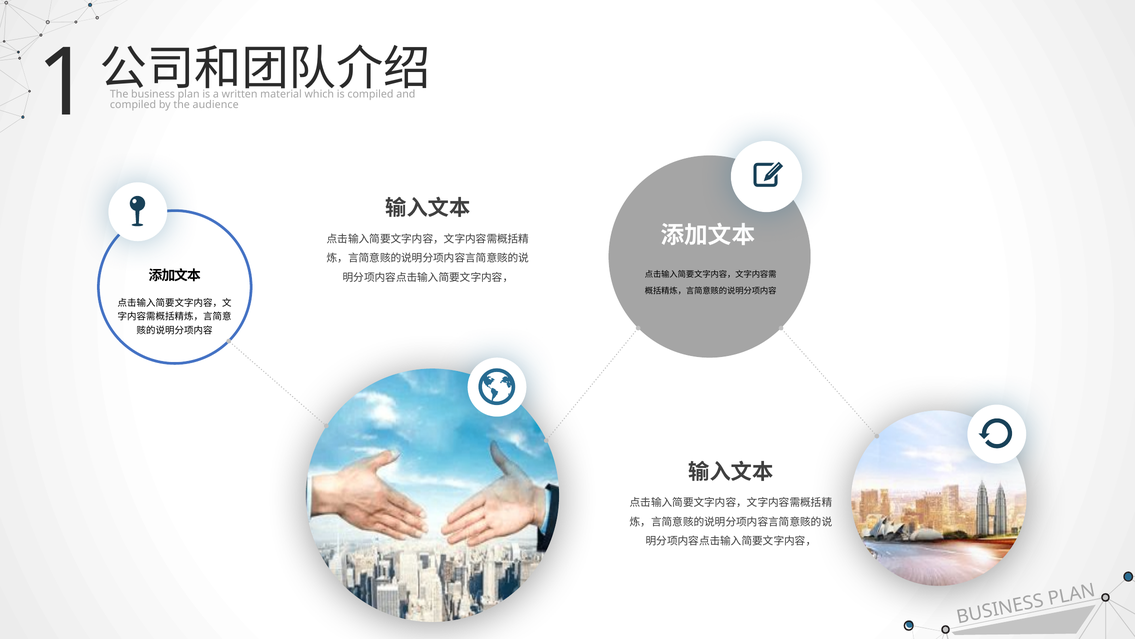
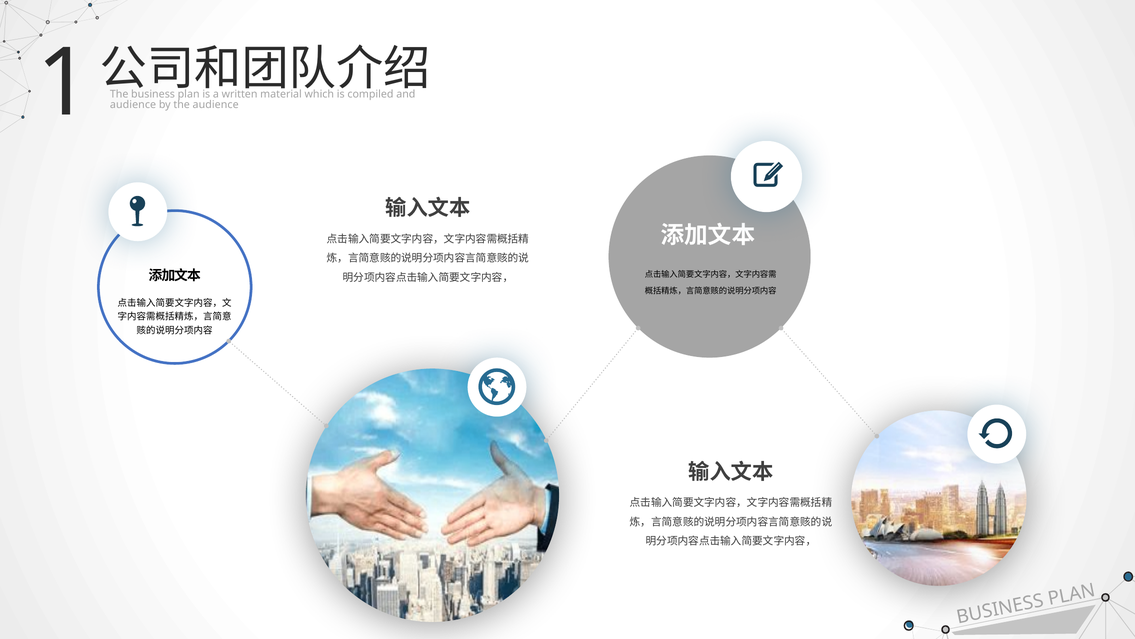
compiled at (133, 105): compiled -> audience
